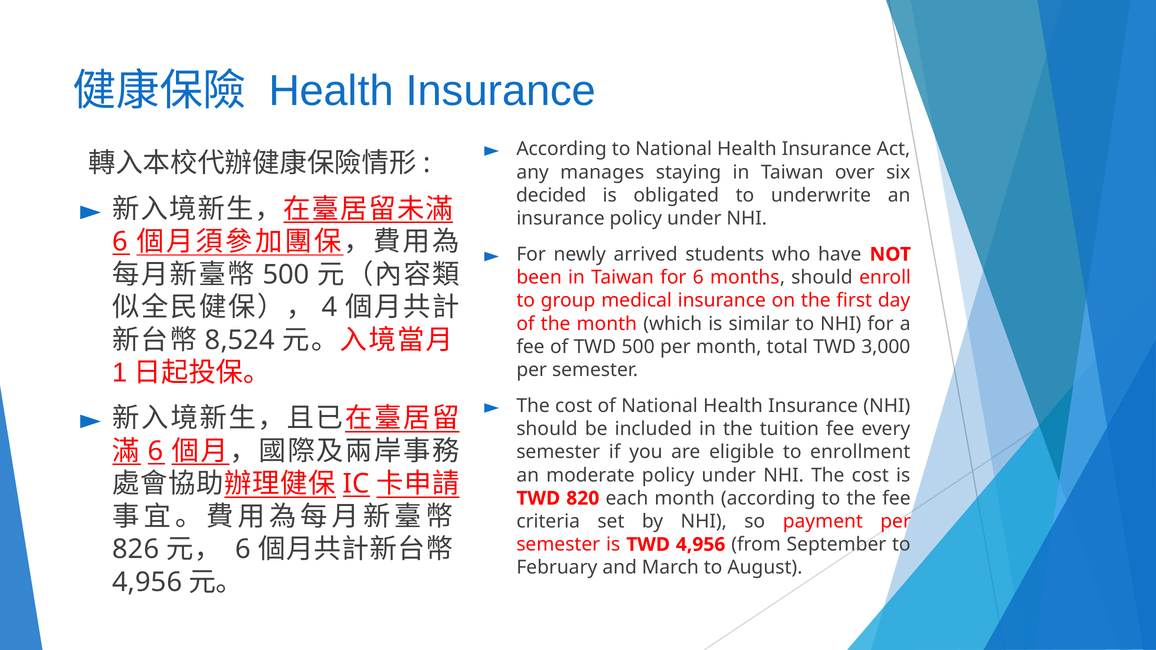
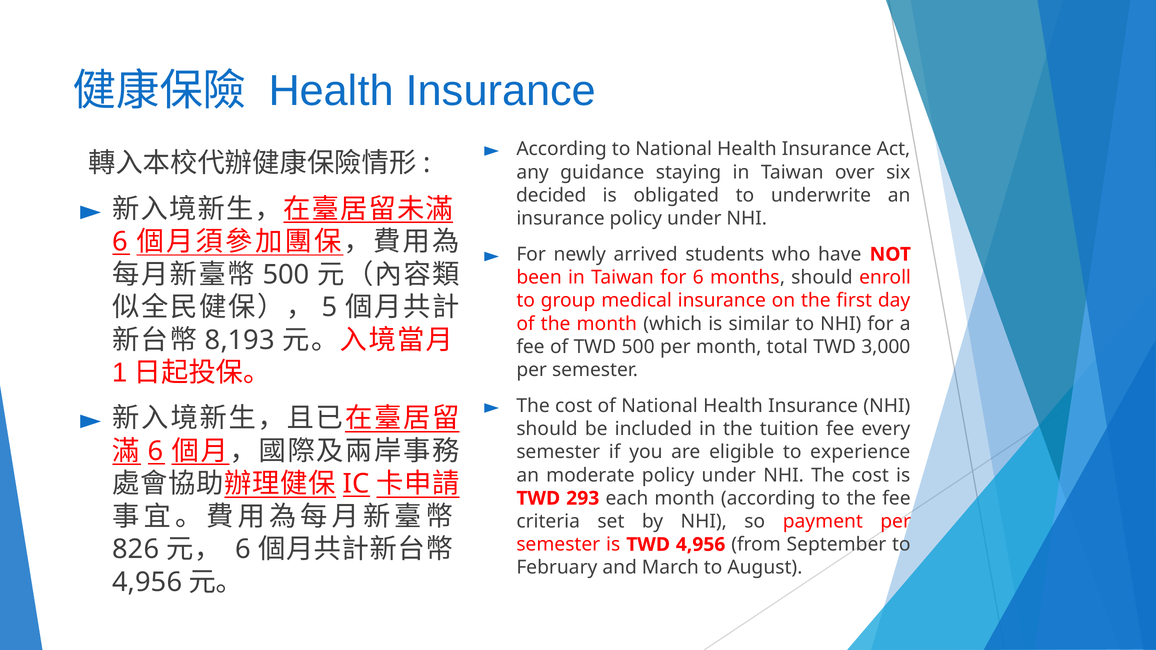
manages: manages -> guidance
4: 4 -> 5
8,524: 8,524 -> 8,193
enrollment: enrollment -> experience
820: 820 -> 293
